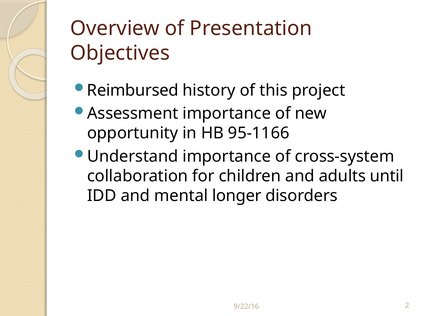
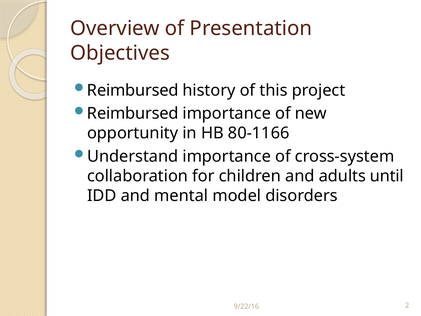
Assessment at (133, 113): Assessment -> Reimbursed
95-1166: 95-1166 -> 80-1166
longer: longer -> model
